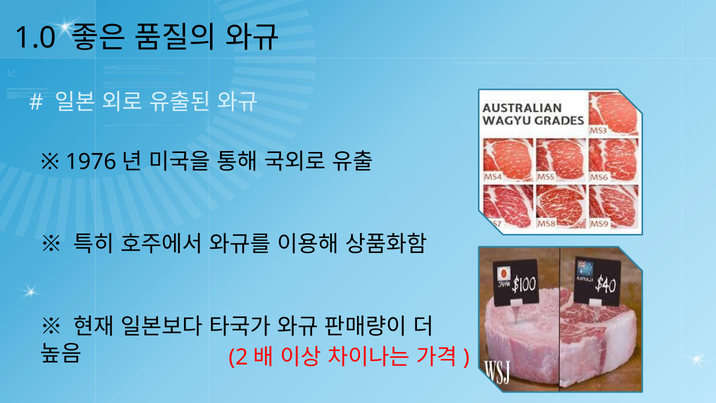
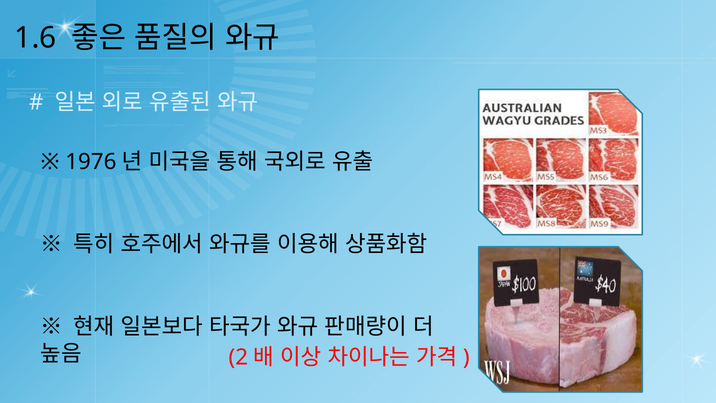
1.0: 1.0 -> 1.6
